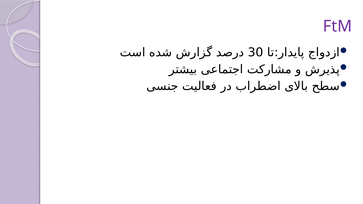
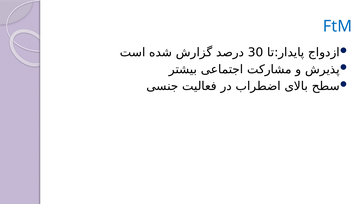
FtM colour: purple -> blue
